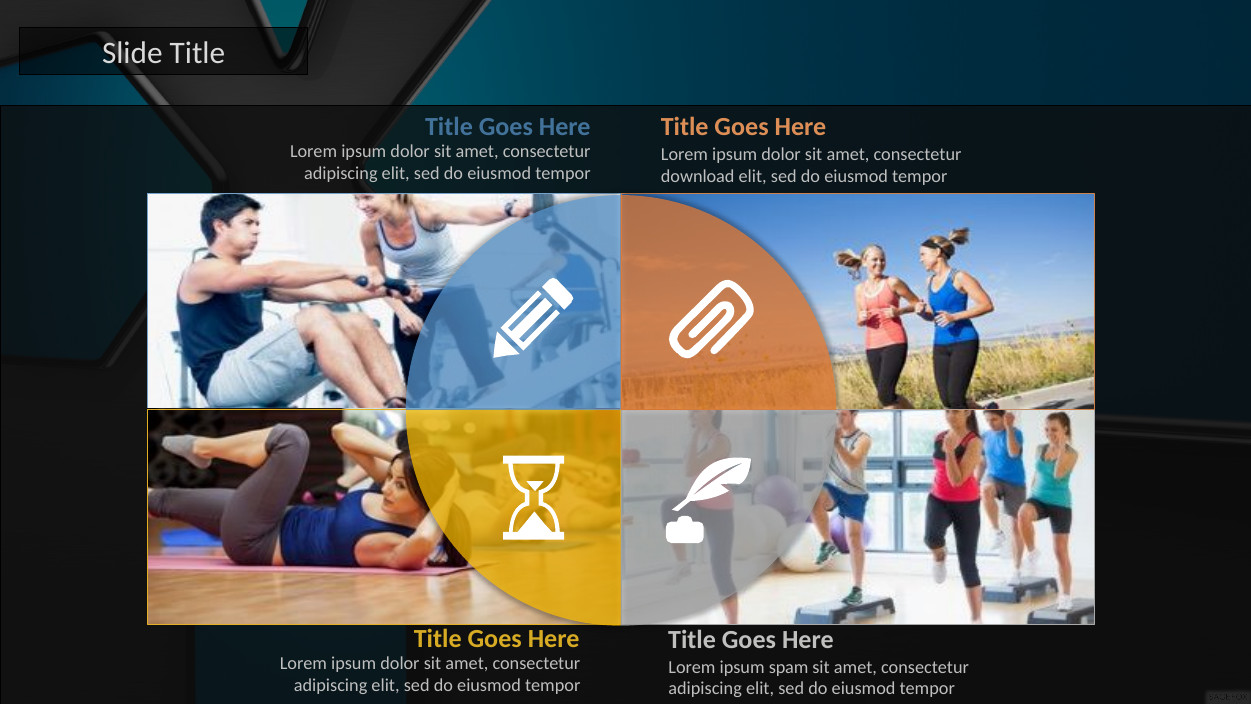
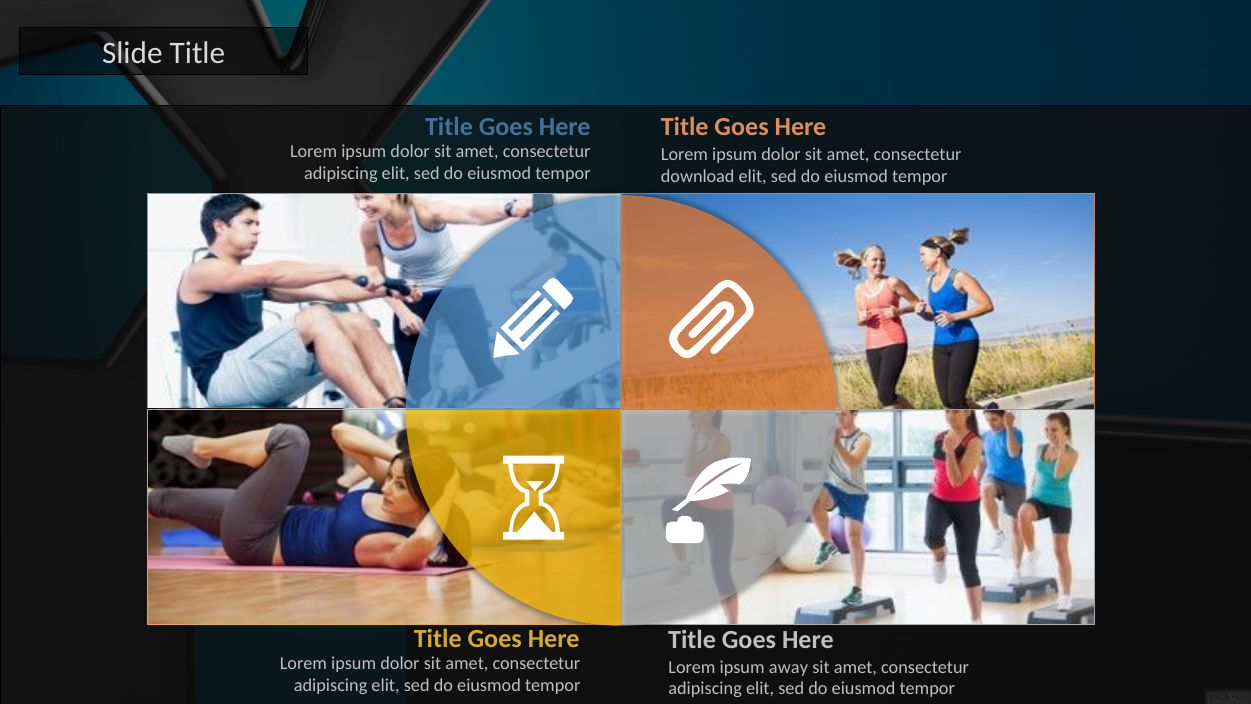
spam: spam -> away
